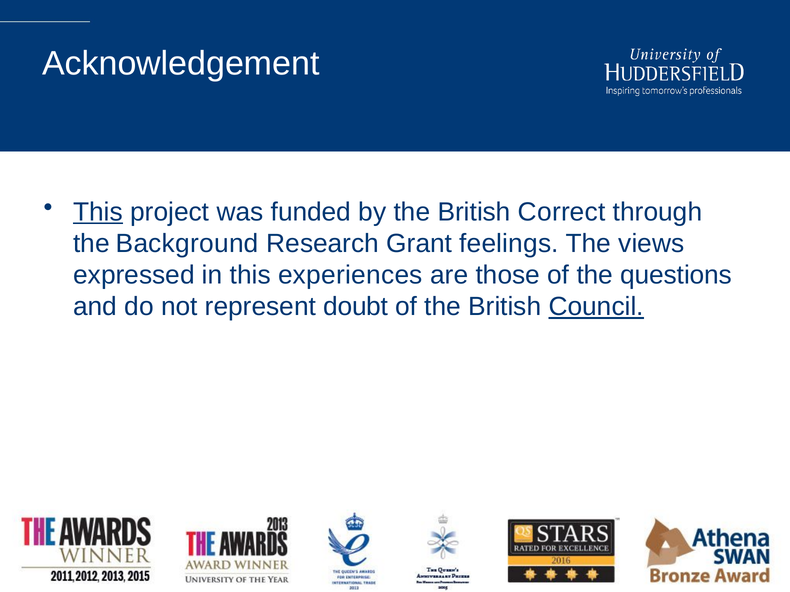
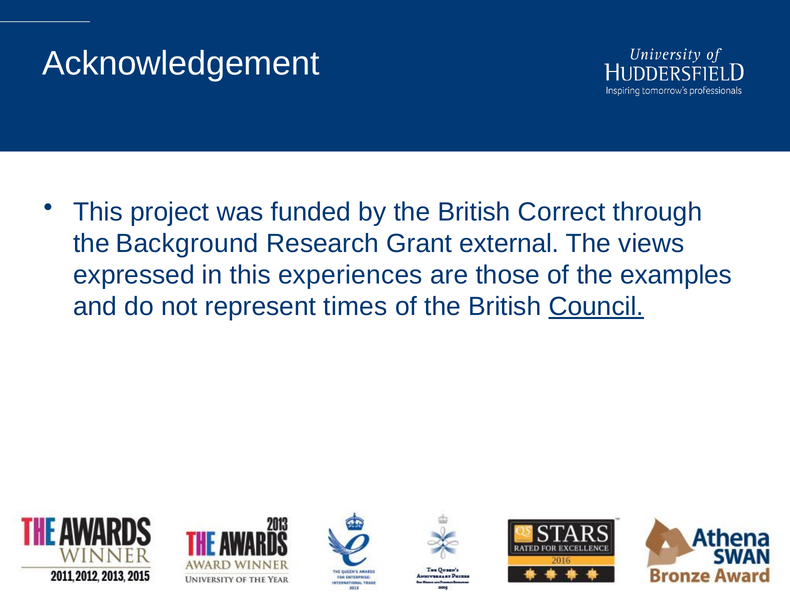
This at (98, 212) underline: present -> none
feelings: feelings -> external
questions: questions -> examples
doubt: doubt -> times
